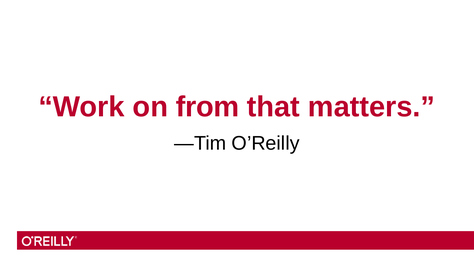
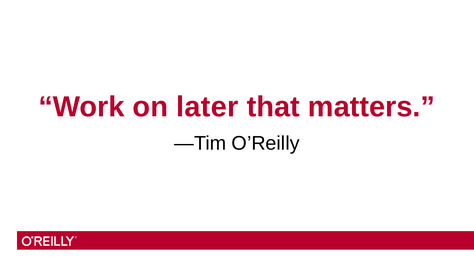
from: from -> later
